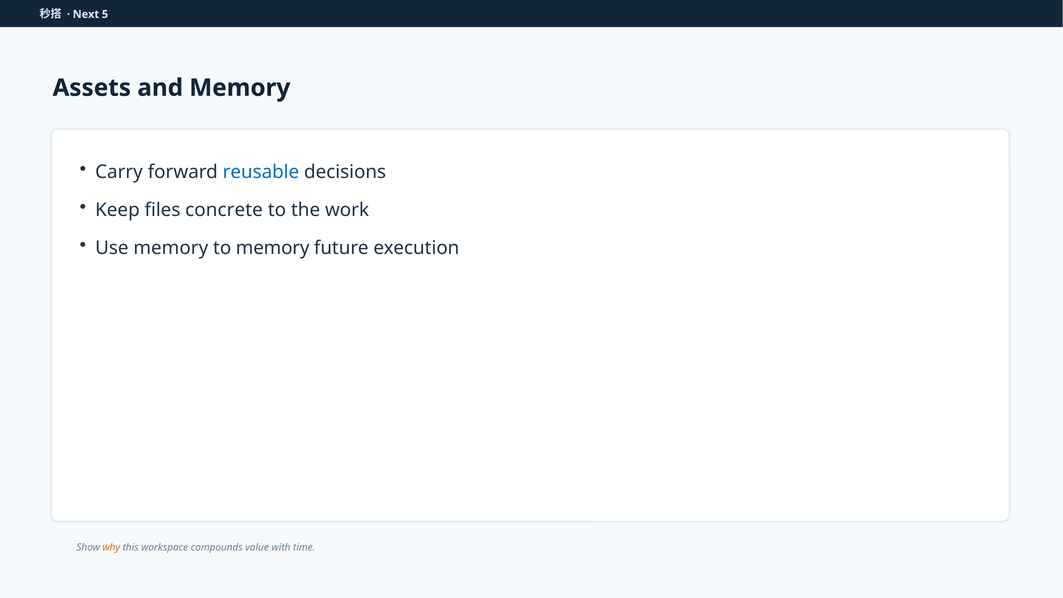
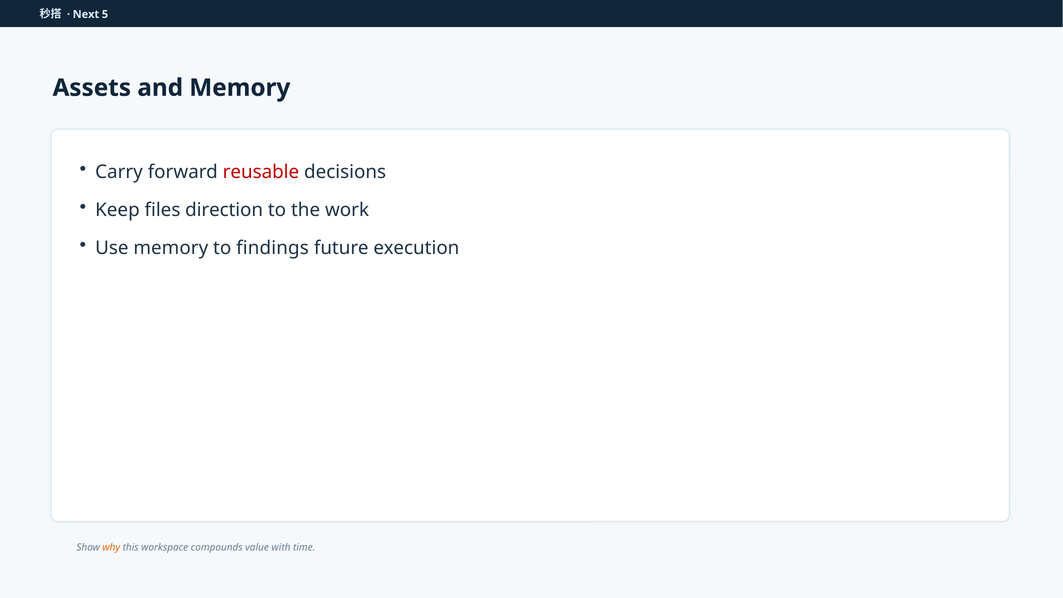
reusable colour: blue -> red
concrete: concrete -> direction
to memory: memory -> findings
